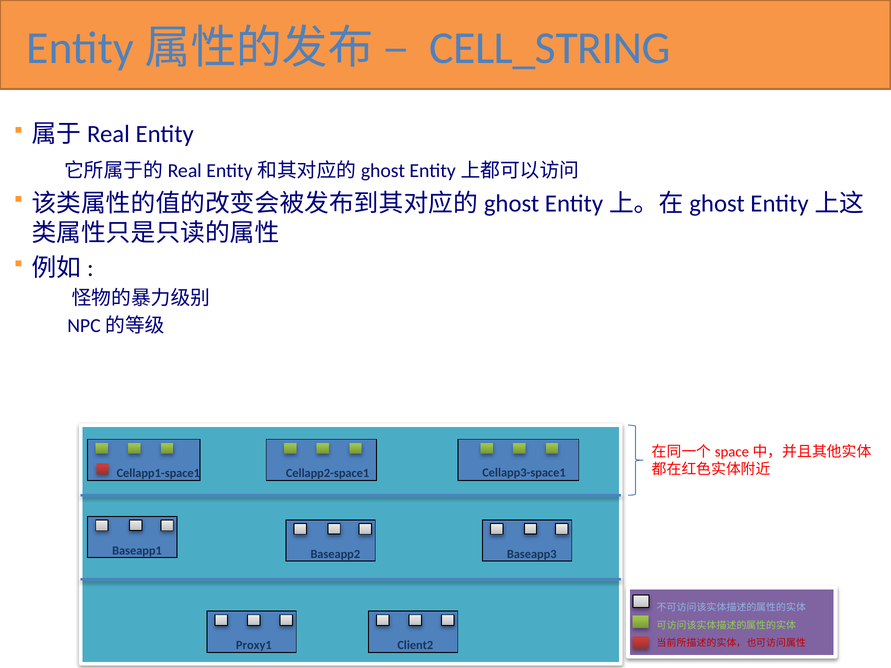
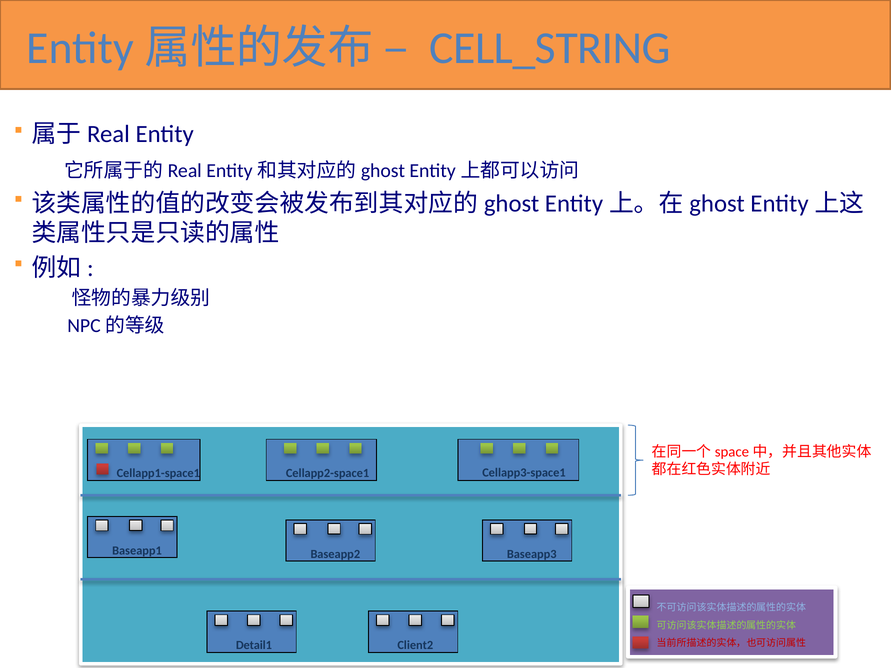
Proxy1: Proxy1 -> Detail1
